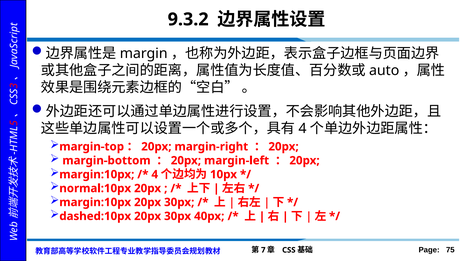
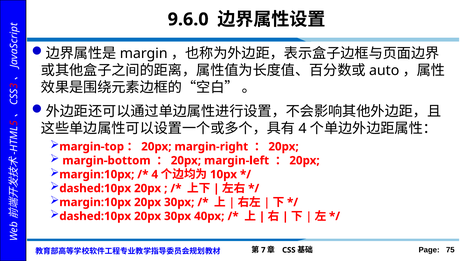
9.3.2: 9.3.2 -> 9.6.0
normal:10px at (95, 188): normal:10px -> dashed:10px
